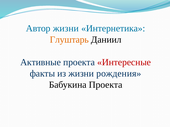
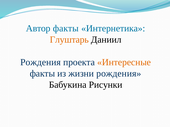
Автор жизни: жизни -> факты
Активные at (41, 62): Активные -> Рождения
Интересные colour: red -> orange
Бабукина Проекта: Проекта -> Рисунки
